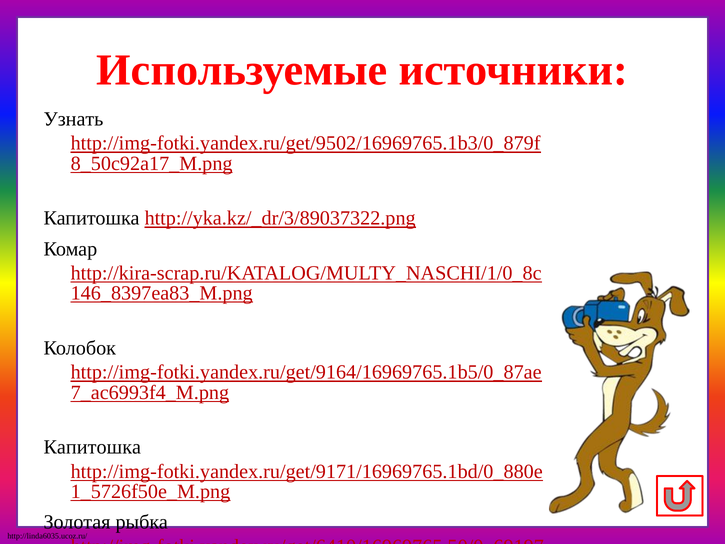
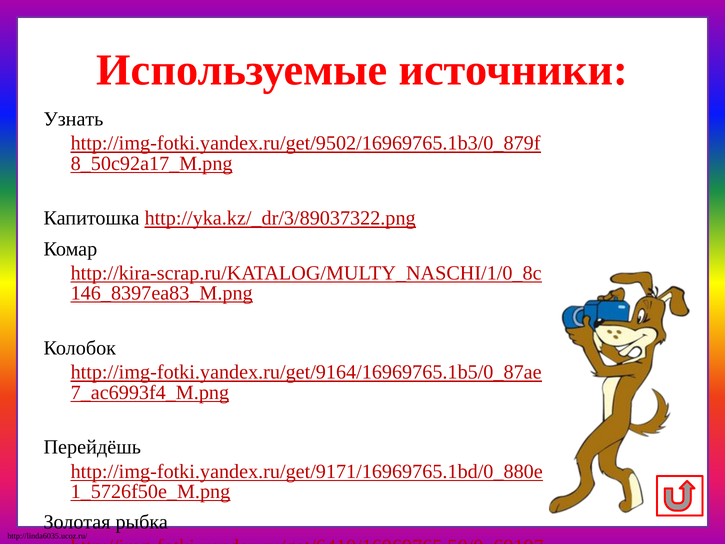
Капитошка at (92, 447): Капитошка -> Перейдёшь
